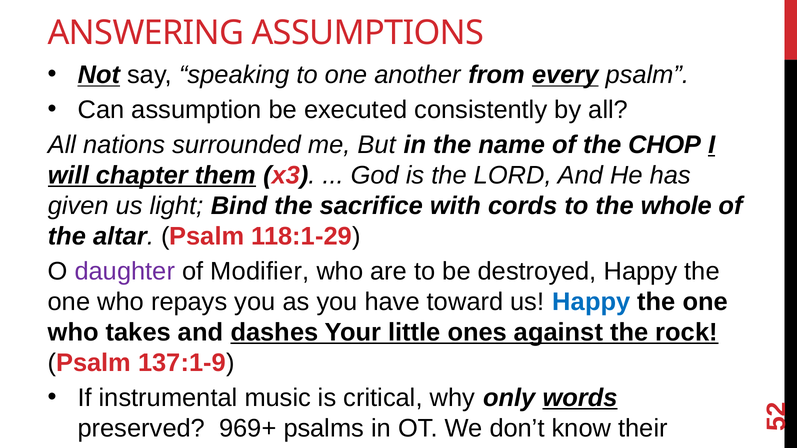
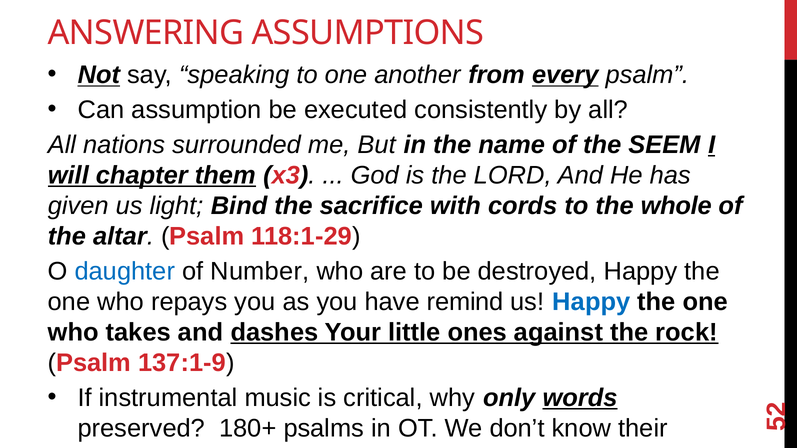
CHOP: CHOP -> SEEM
daughter colour: purple -> blue
Modifier: Modifier -> Number
toward: toward -> remind
969+: 969+ -> 180+
